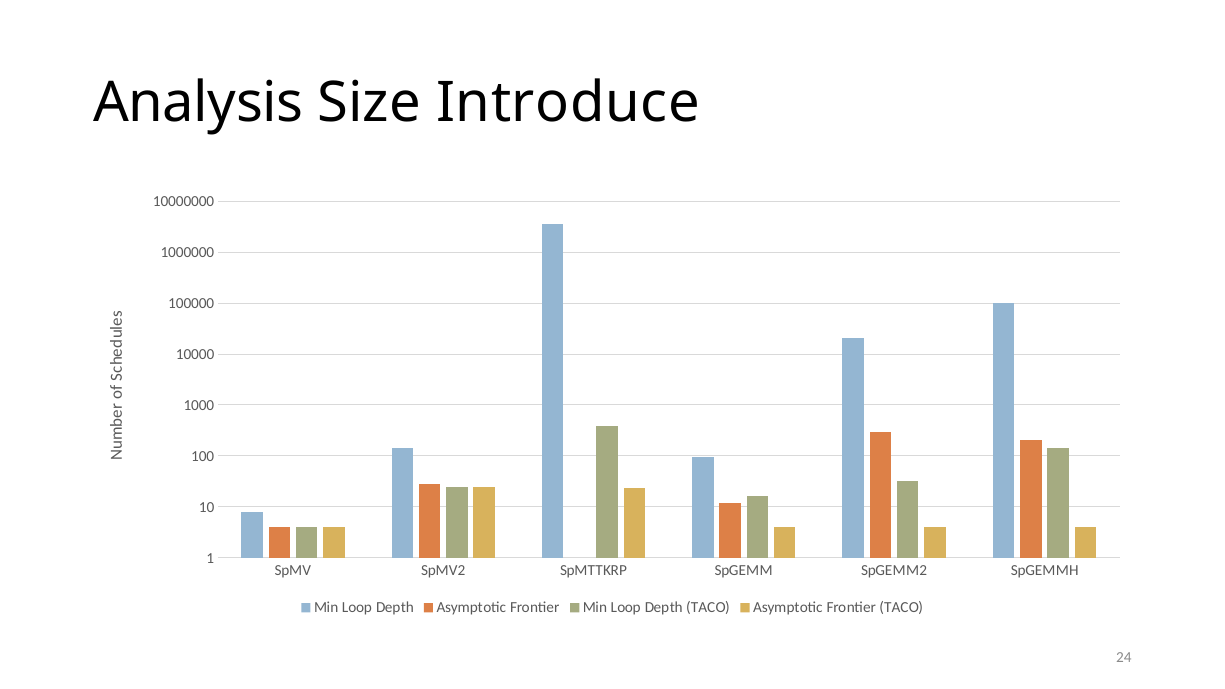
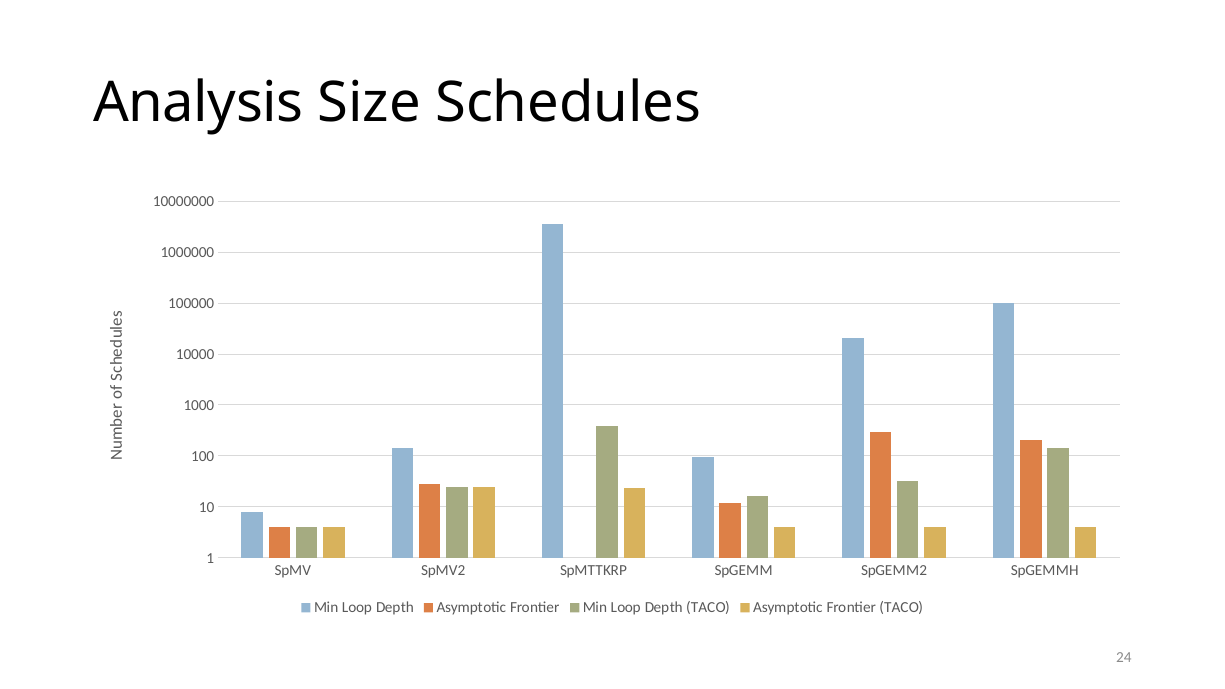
Introduce: Introduce -> Schedules
